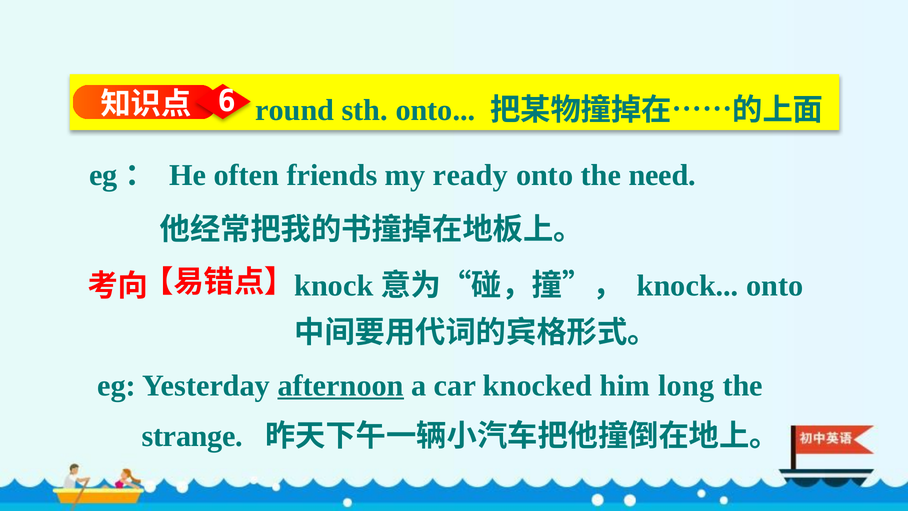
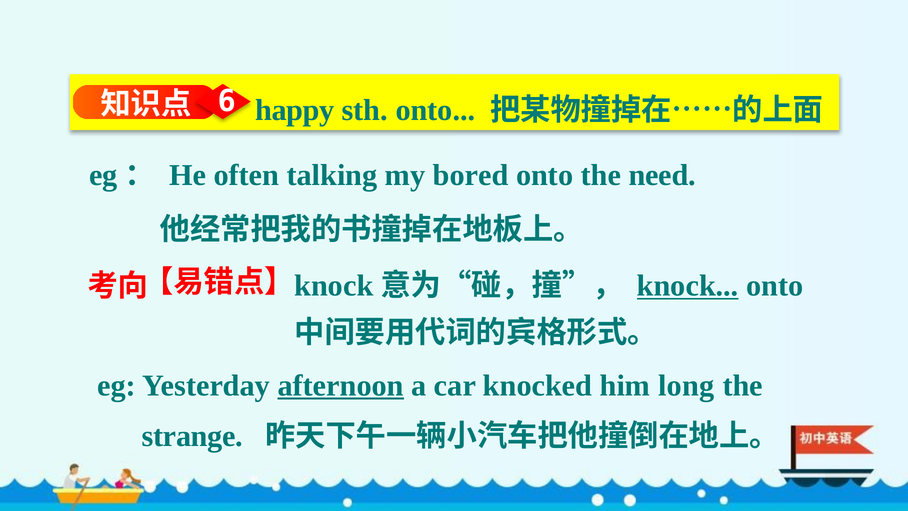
round: round -> happy
friends: friends -> talking
ready: ready -> bored
knock underline: none -> present
